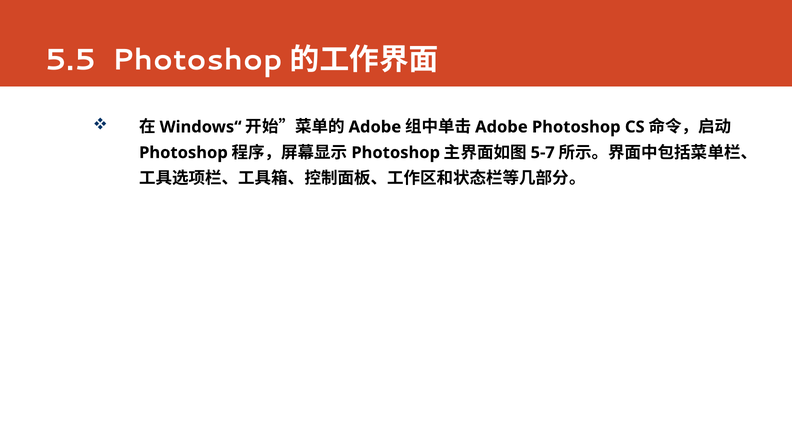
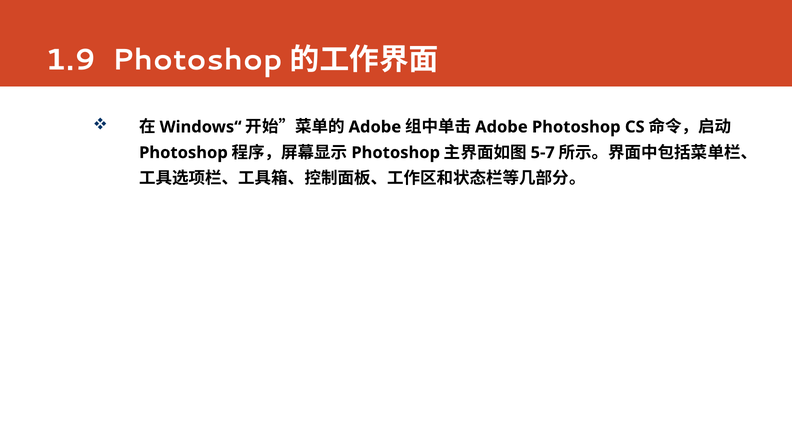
5.5: 5.5 -> 1.9
